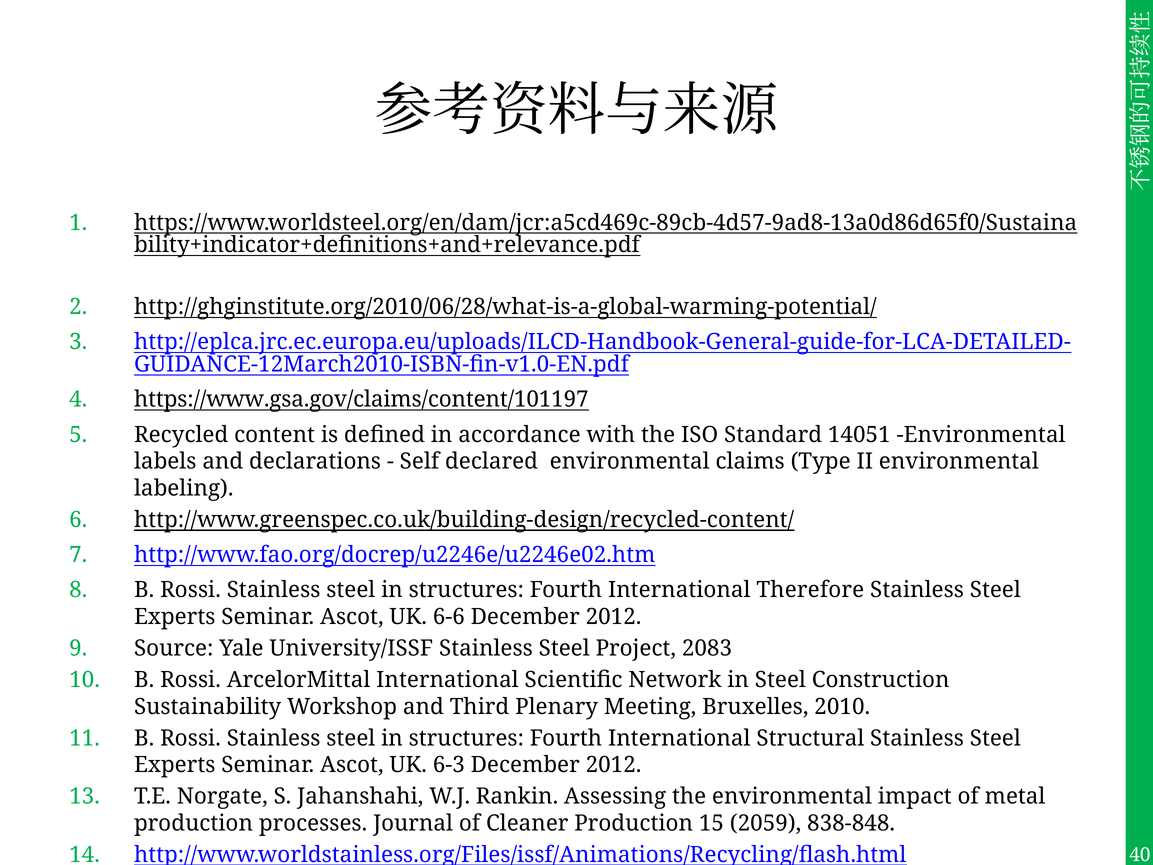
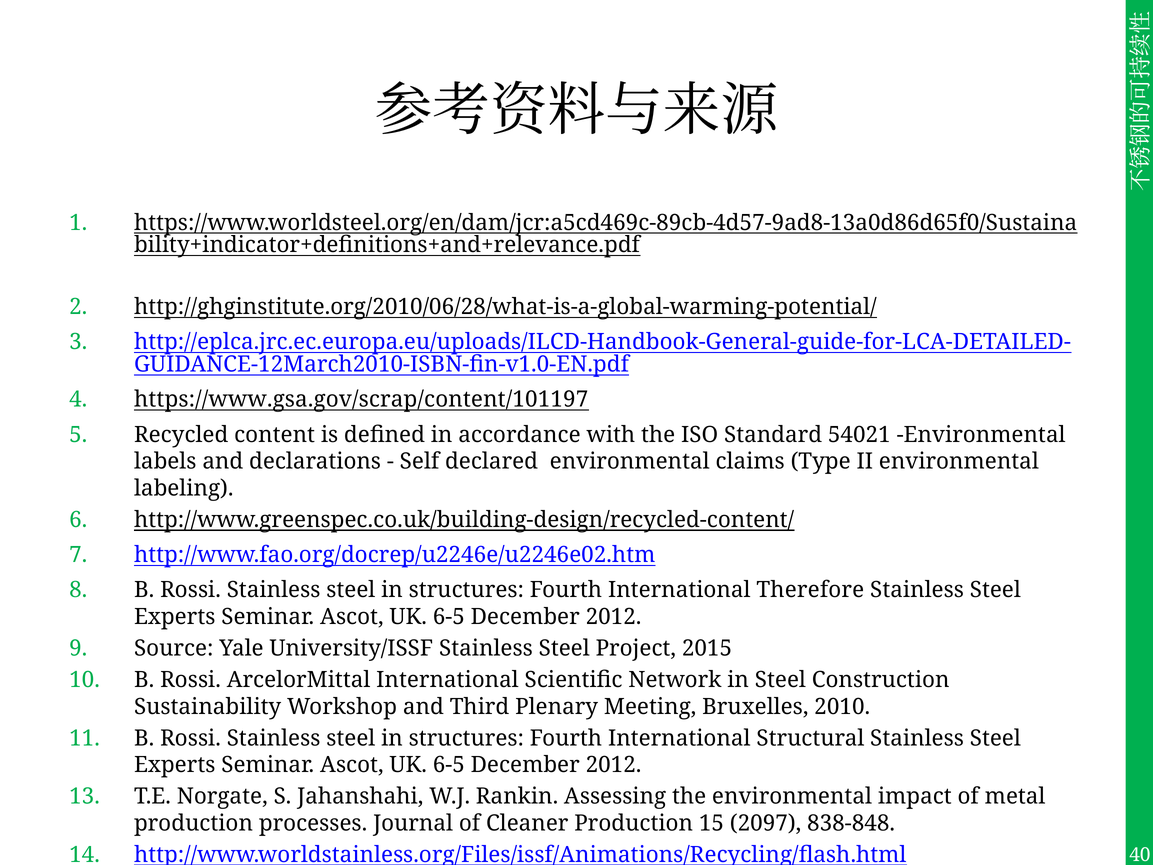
https://www.gsa.gov/claims/content/101197: https://www.gsa.gov/claims/content/101197 -> https://www.gsa.gov/scrap/content/101197
14051: 14051 -> 54021
6-6 at (449, 617): 6-6 -> 6-5
2083: 2083 -> 2015
6-3 at (449, 765): 6-3 -> 6-5
2059: 2059 -> 2097
